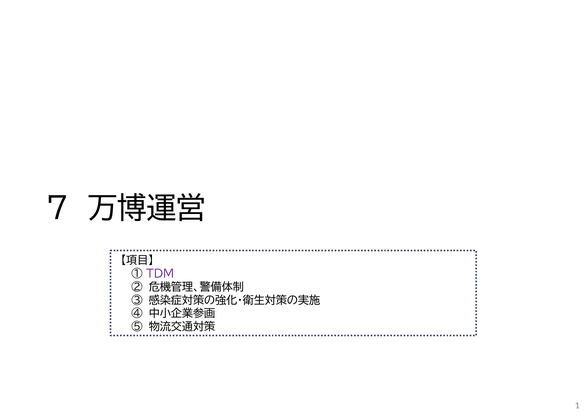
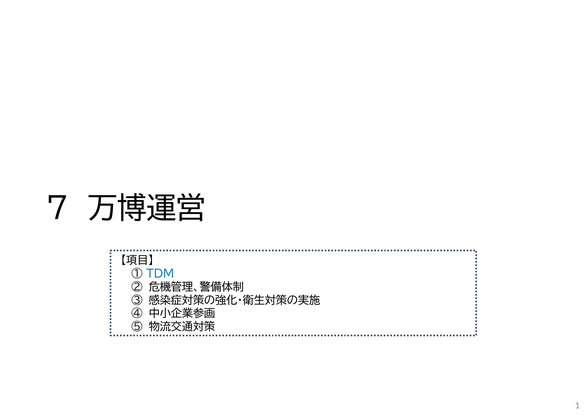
TDM colour: purple -> blue
